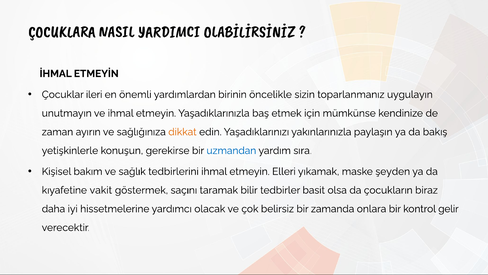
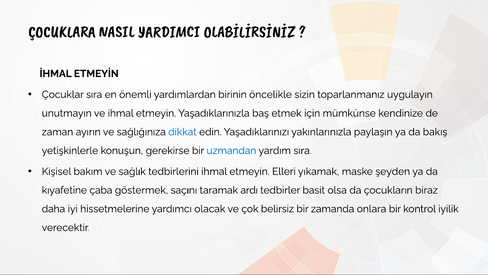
Çocuklar ileri: ileri -> sıra
dikkat colour: orange -> blue
vakit: vakit -> çaba
bilir: bilir -> ardı
gelir: gelir -> iyilik
